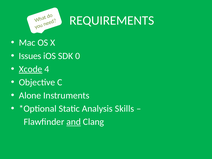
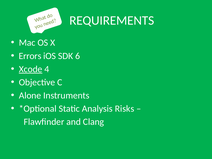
Issues: Issues -> Errors
0: 0 -> 6
Skills: Skills -> Risks
and underline: present -> none
